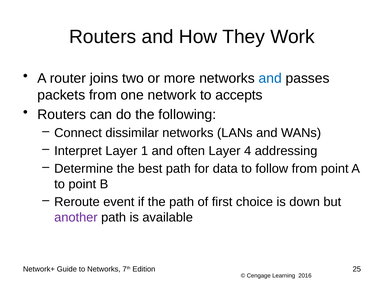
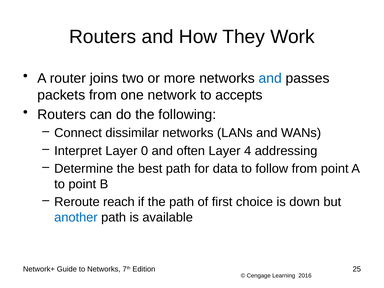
1: 1 -> 0
event: event -> reach
another colour: purple -> blue
